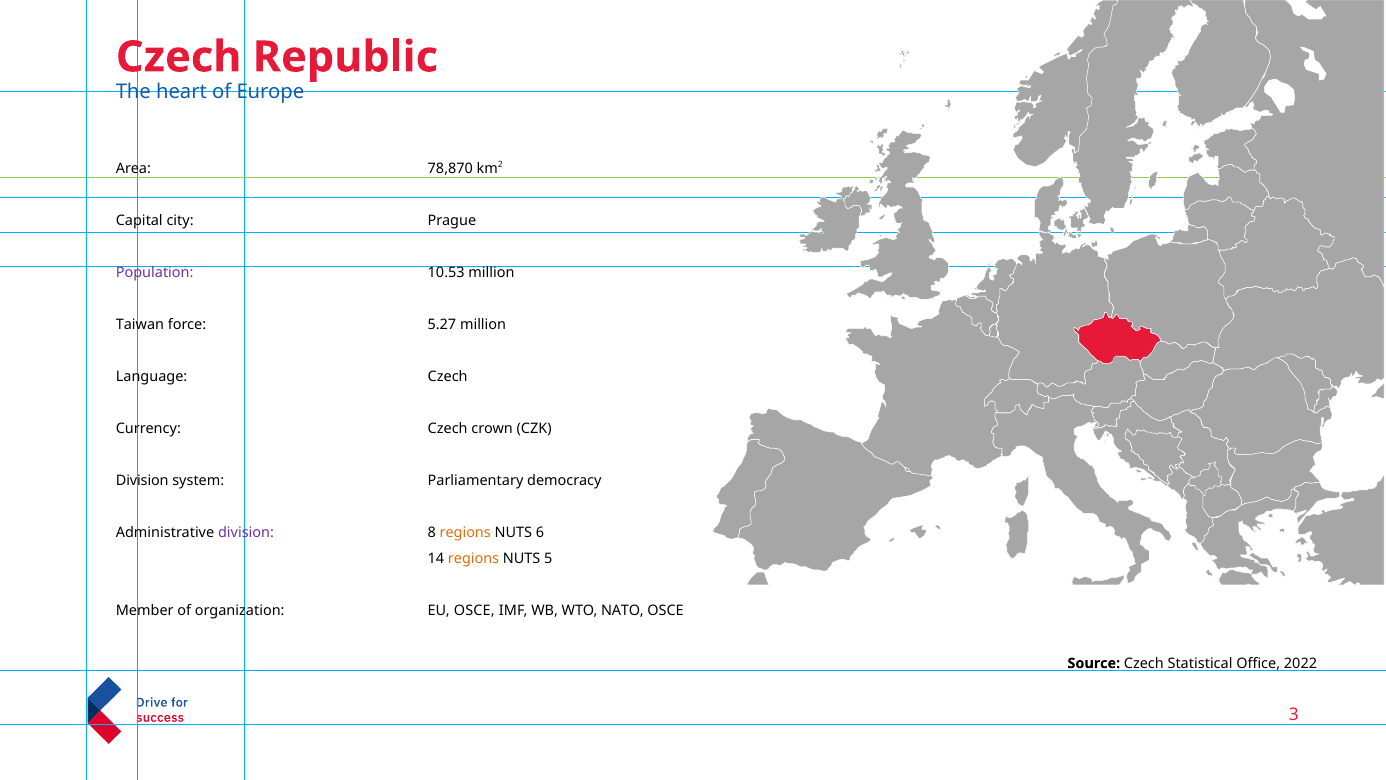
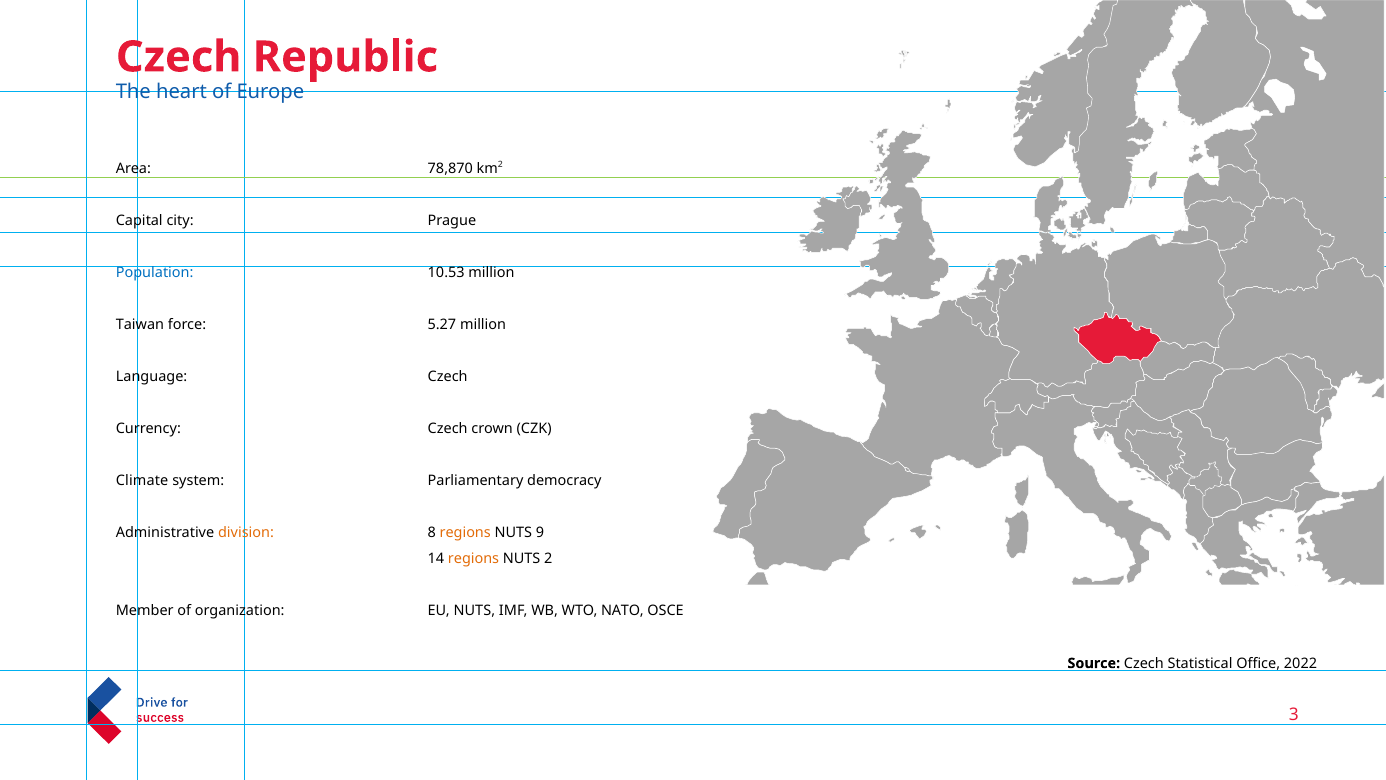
Population colour: purple -> blue
Division at (142, 481): Division -> Climate
division at (246, 533) colour: purple -> orange
6: 6 -> 9
5: 5 -> 2
EU OSCE: OSCE -> NUTS
